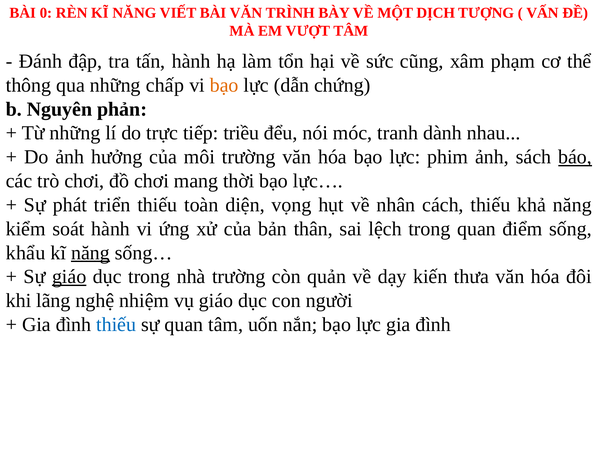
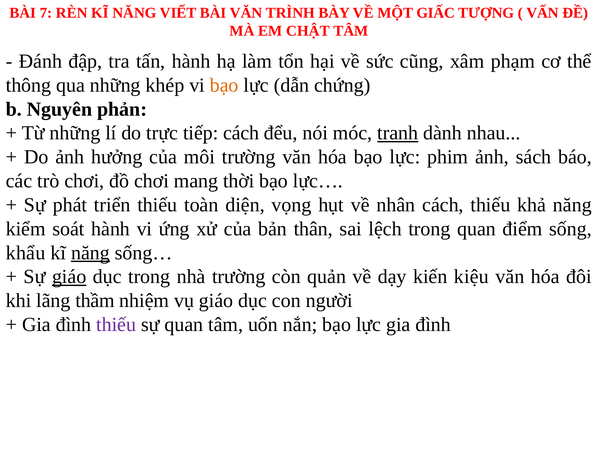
0: 0 -> 7
DỊCH: DỊCH -> GIẤC
VƯỢT: VƯỢT -> CHẬT
chấp: chấp -> khép
tiếp triều: triều -> cách
tranh underline: none -> present
báo underline: present -> none
thưa: thưa -> kiệu
nghệ: nghệ -> thầm
thiếu at (116, 324) colour: blue -> purple
